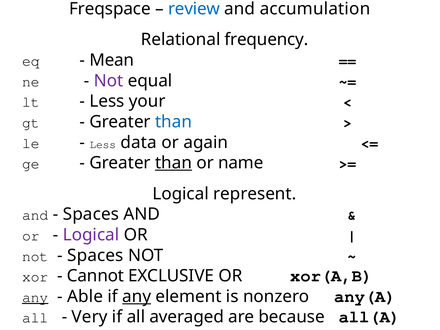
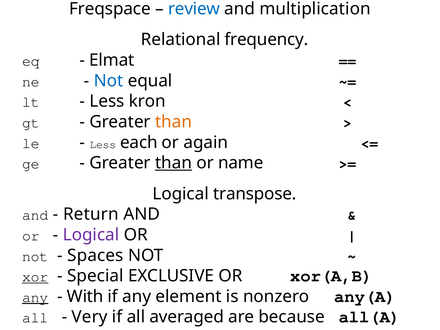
accumulation: accumulation -> multiplication
Mean: Mean -> Elmat
Not at (109, 81) colour: purple -> blue
your: your -> kron
than at (174, 122) colour: blue -> orange
data: data -> each
represent: represent -> transpose
Spaces at (91, 214): Spaces -> Return
xor underline: none -> present
Cannot: Cannot -> Special
Able: Able -> With
any at (137, 296) underline: present -> none
